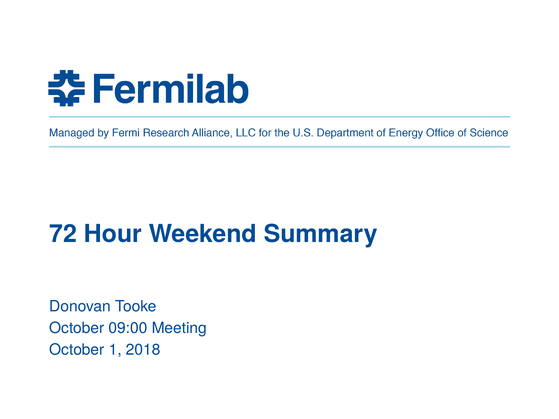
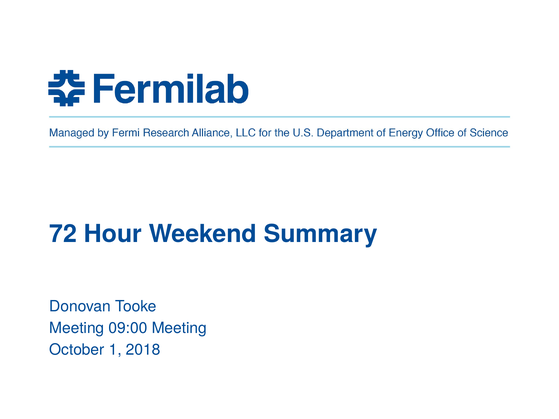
October at (77, 328): October -> Meeting
